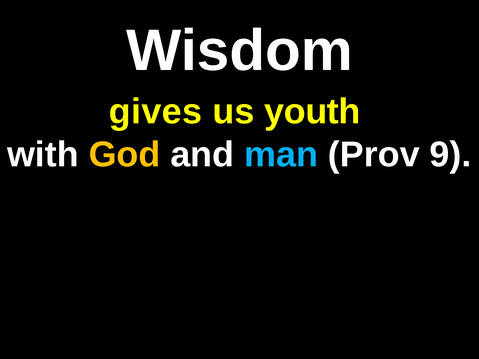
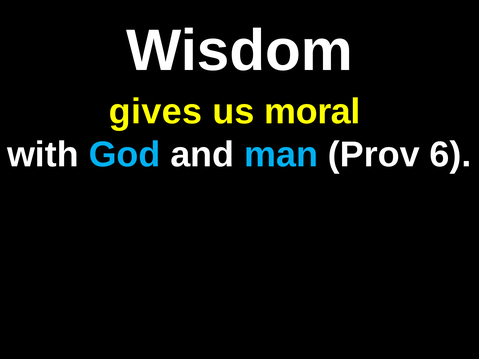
youth: youth -> moral
God colour: yellow -> light blue
9: 9 -> 6
